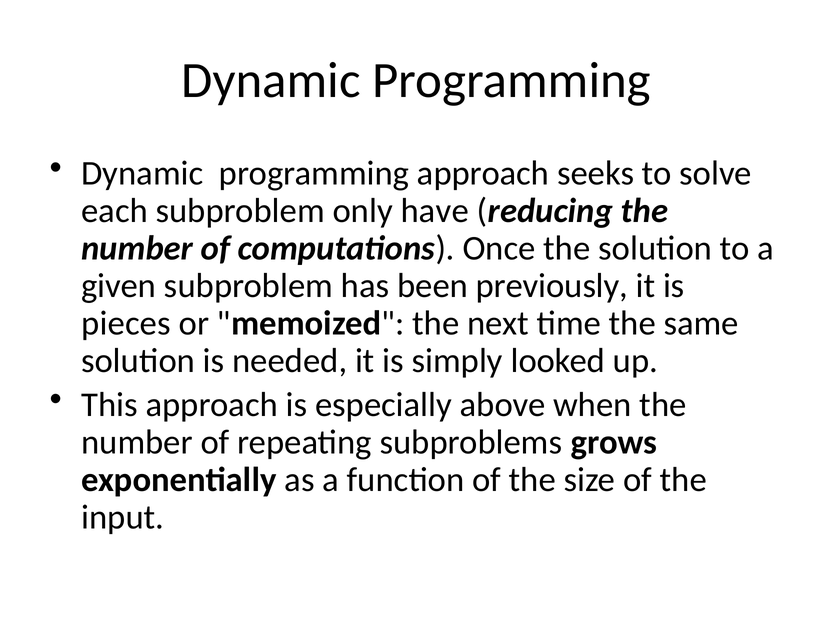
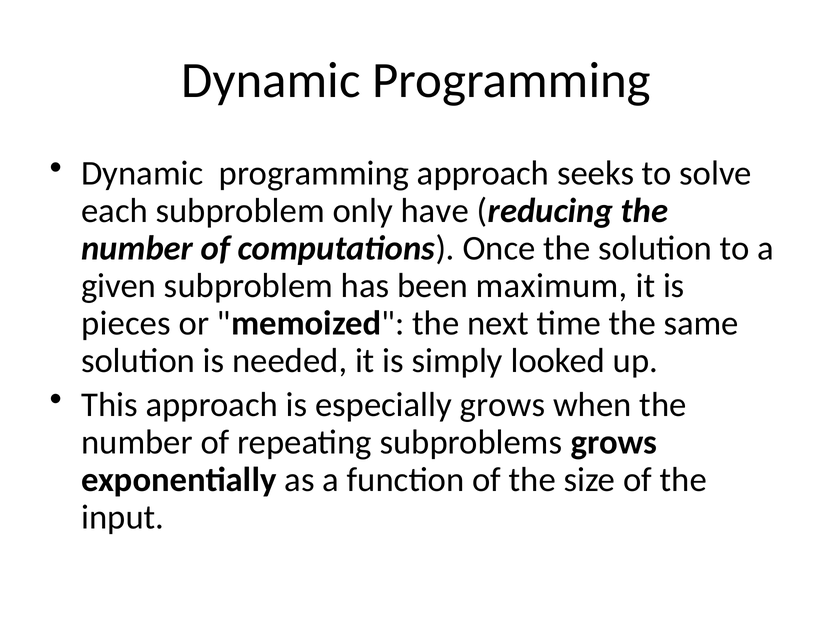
previously: previously -> maximum
especially above: above -> grows
